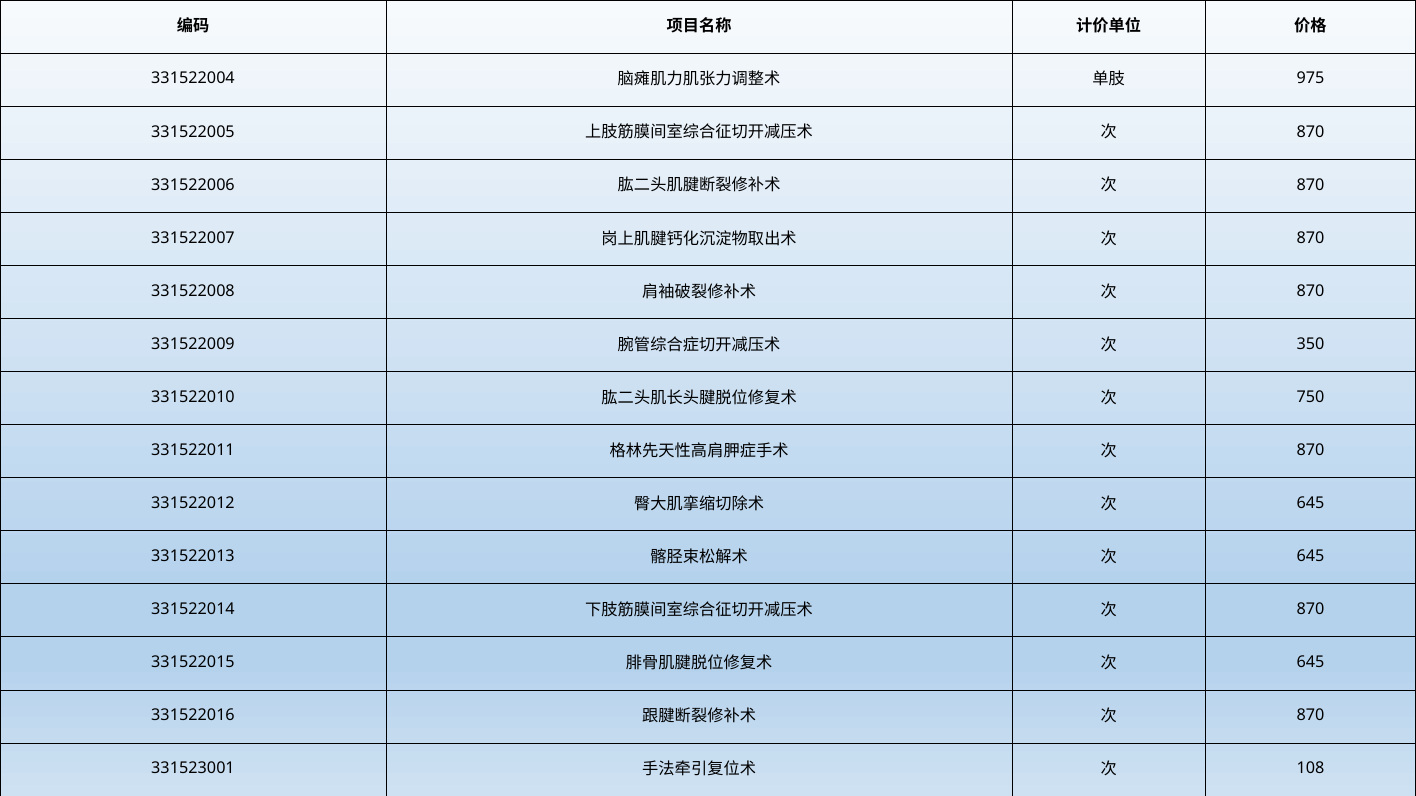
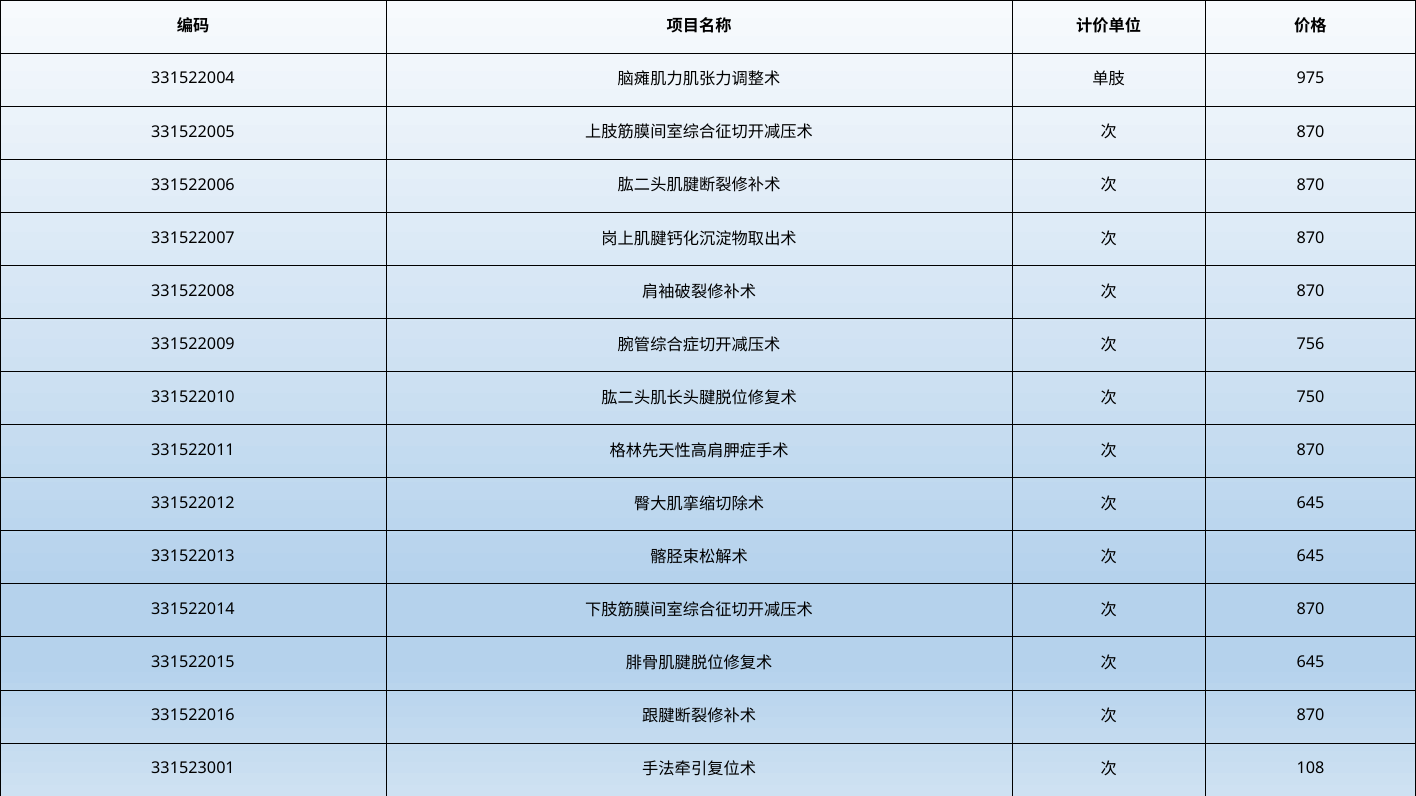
350: 350 -> 756
